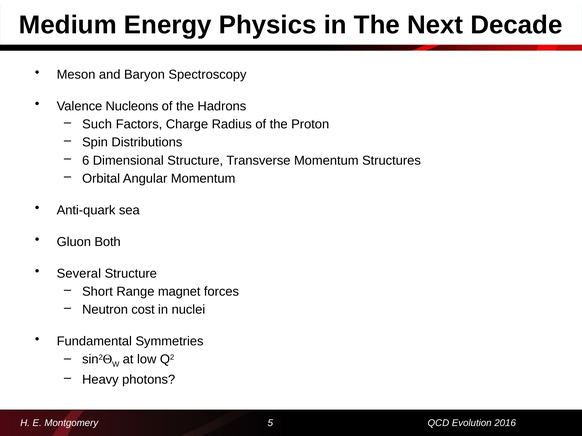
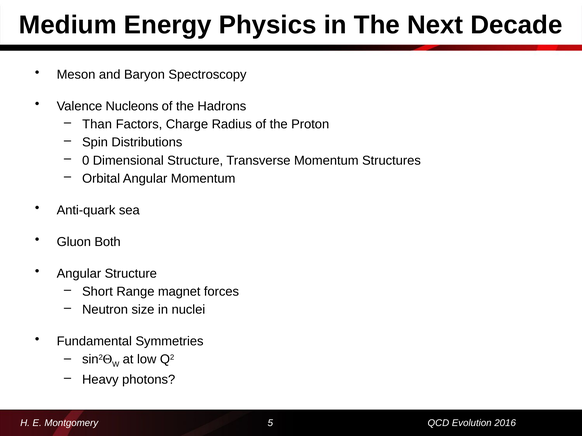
Such: Such -> Than
6: 6 -> 0
Several at (79, 274): Several -> Angular
cost: cost -> size
